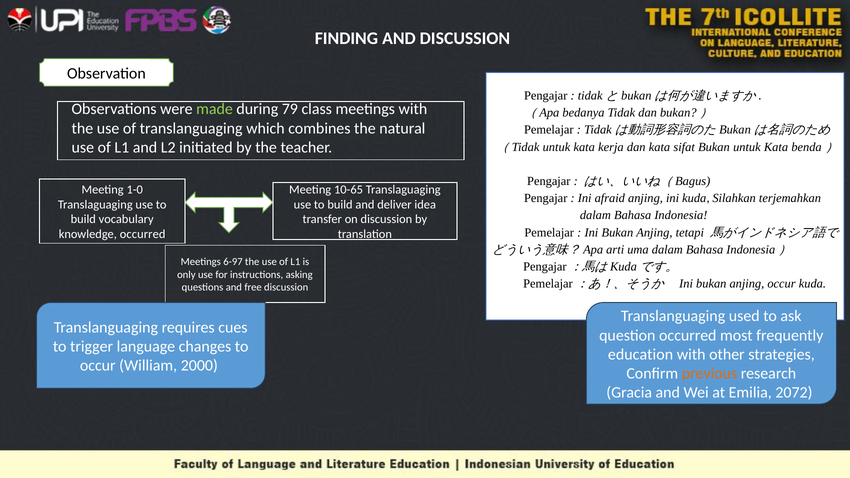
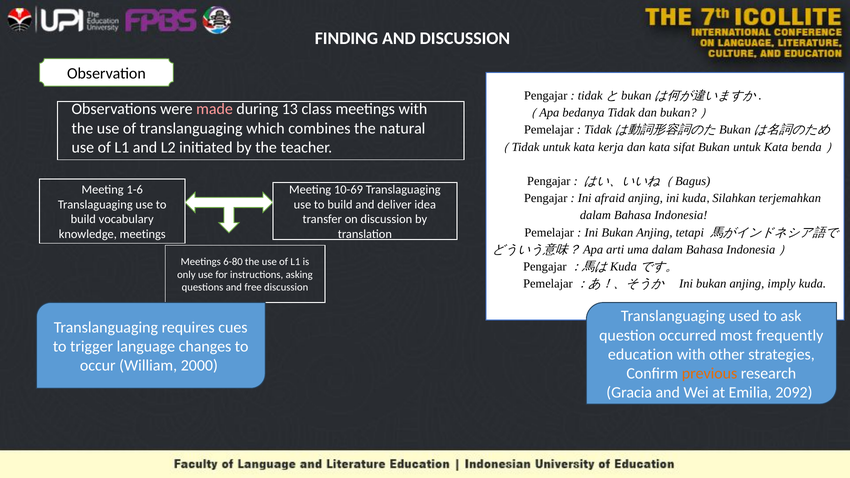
made colour: light green -> pink
79: 79 -> 13
1-0: 1-0 -> 1-6
10-65: 10-65 -> 10-69
knowledge occurred: occurred -> meetings
6-97: 6-97 -> 6-80
anjing occur: occur -> imply
2072: 2072 -> 2092
